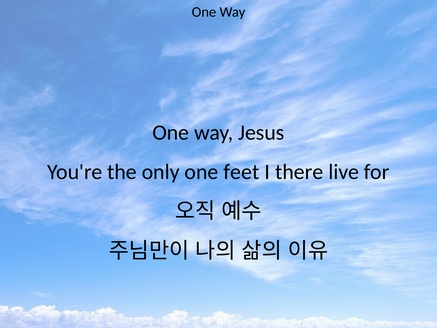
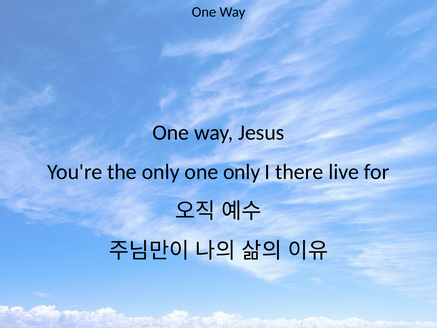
one feet: feet -> only
